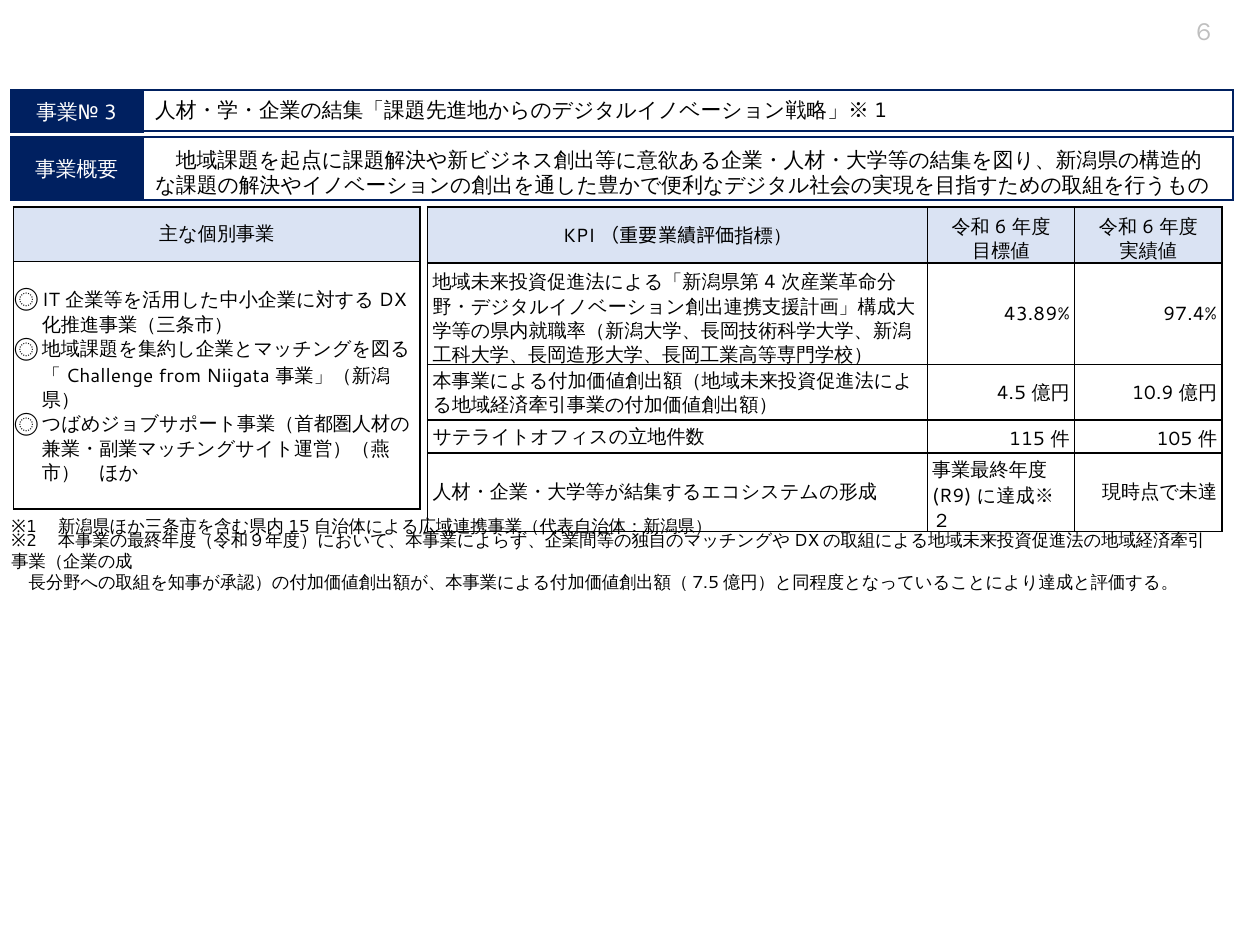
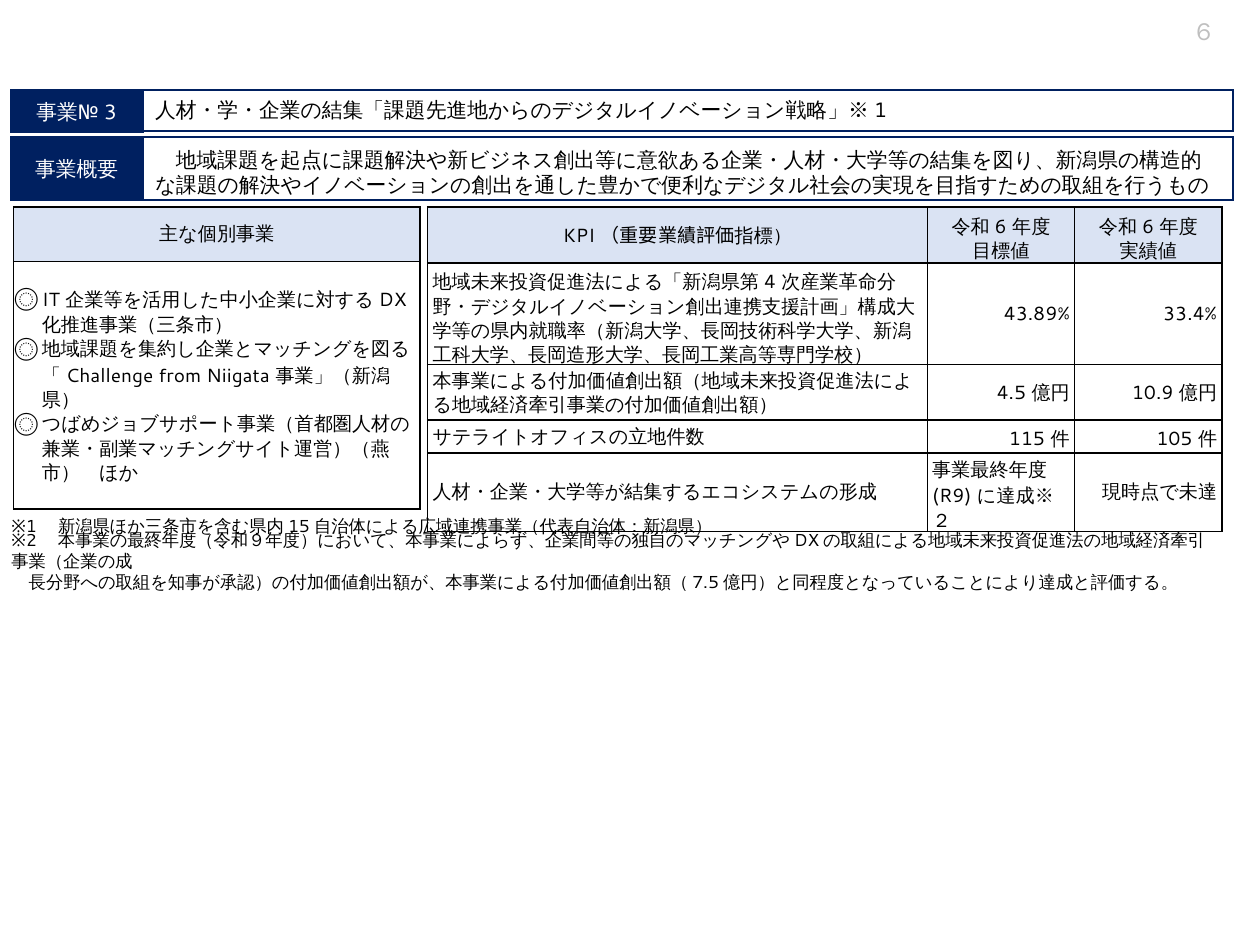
97.4%: 97.4% -> 33.4%
